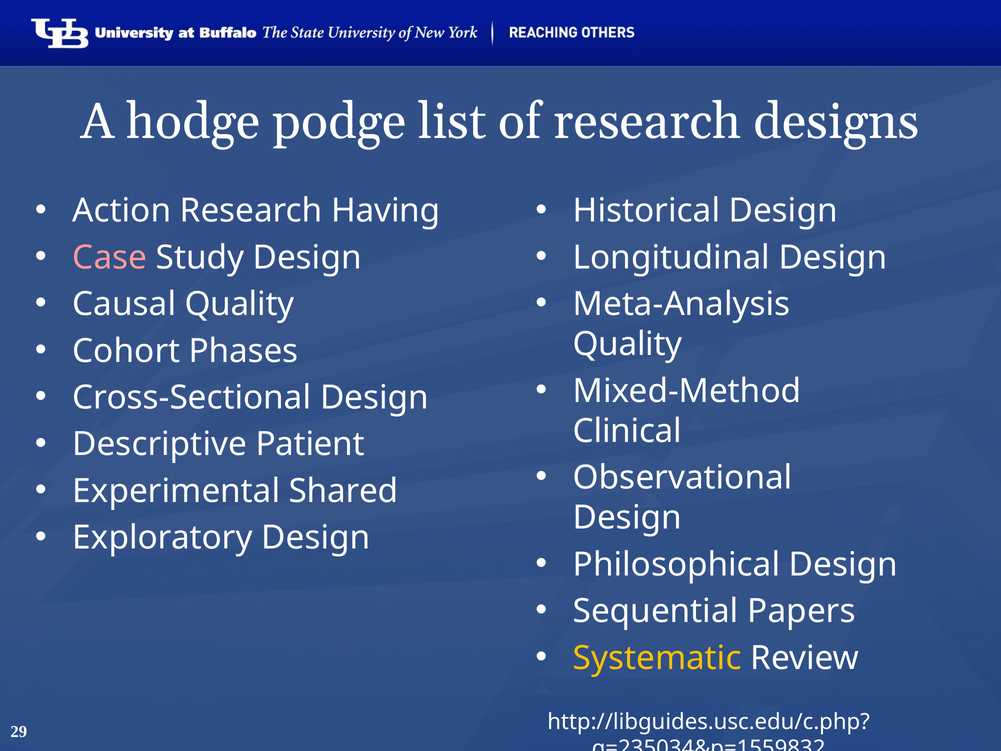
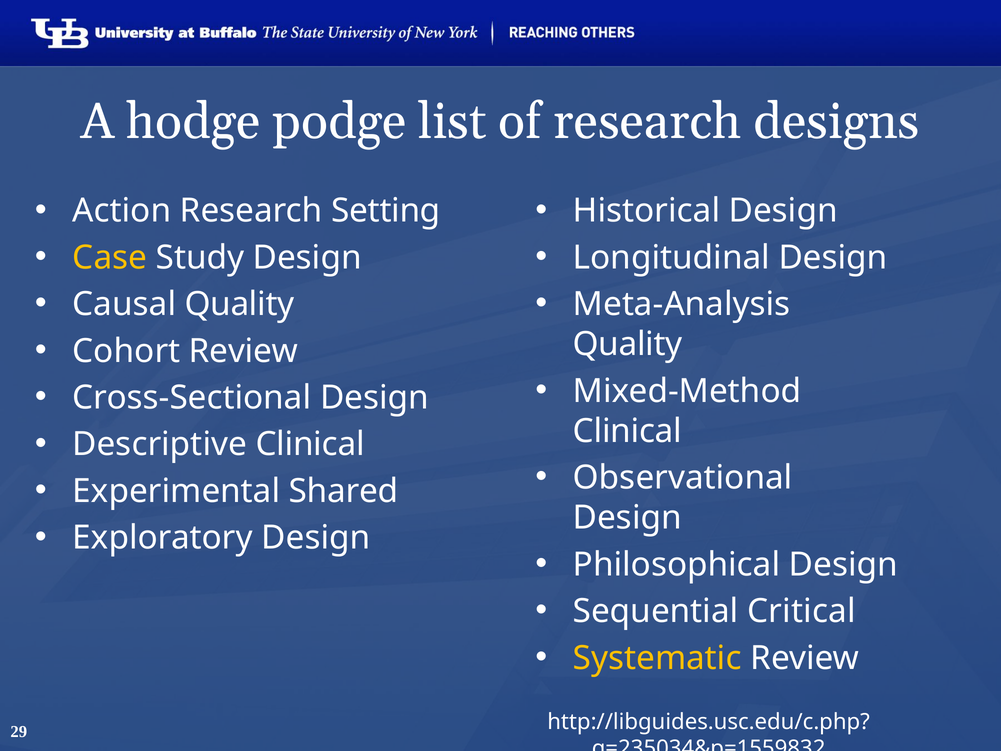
Having: Having -> Setting
Case colour: pink -> yellow
Cohort Phases: Phases -> Review
Descriptive Patient: Patient -> Clinical
Papers: Papers -> Critical
